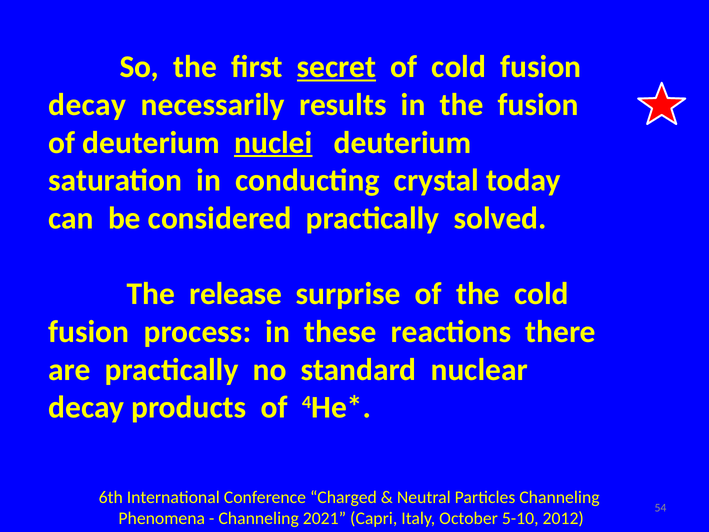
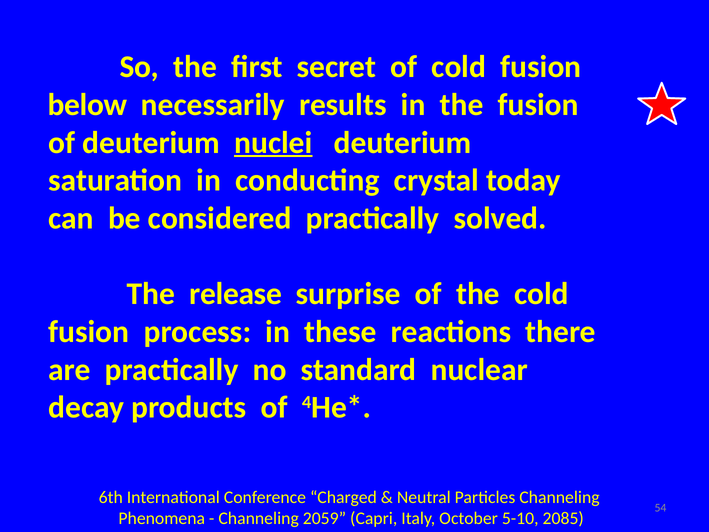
secret underline: present -> none
decay at (87, 105): decay -> below
2021: 2021 -> 2059
2012: 2012 -> 2085
